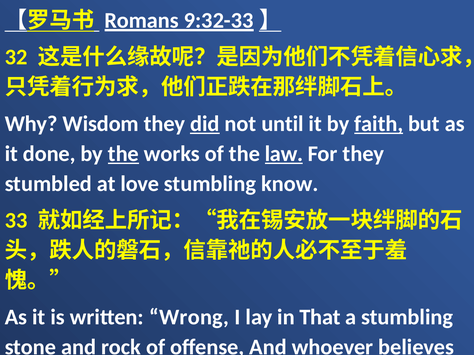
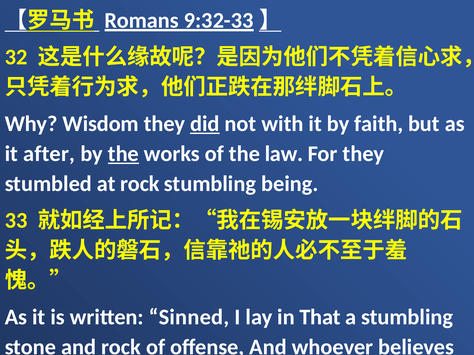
until: until -> with
faith underline: present -> none
done: done -> after
law underline: present -> none
at love: love -> rock
know: know -> being
Wrong: Wrong -> Sinned
